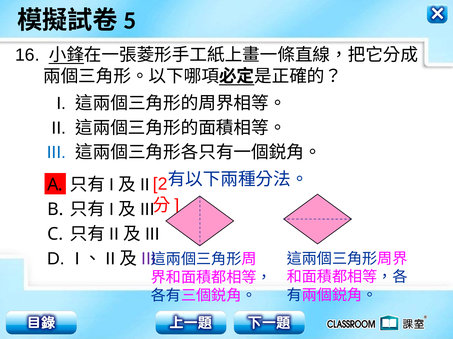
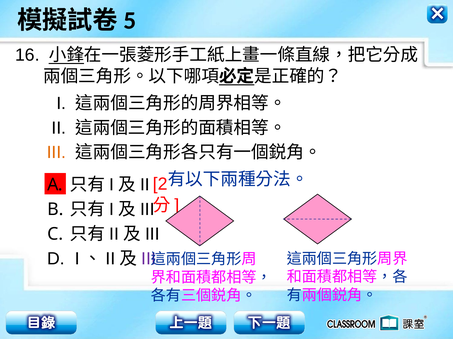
III at (56, 153) colour: blue -> orange
